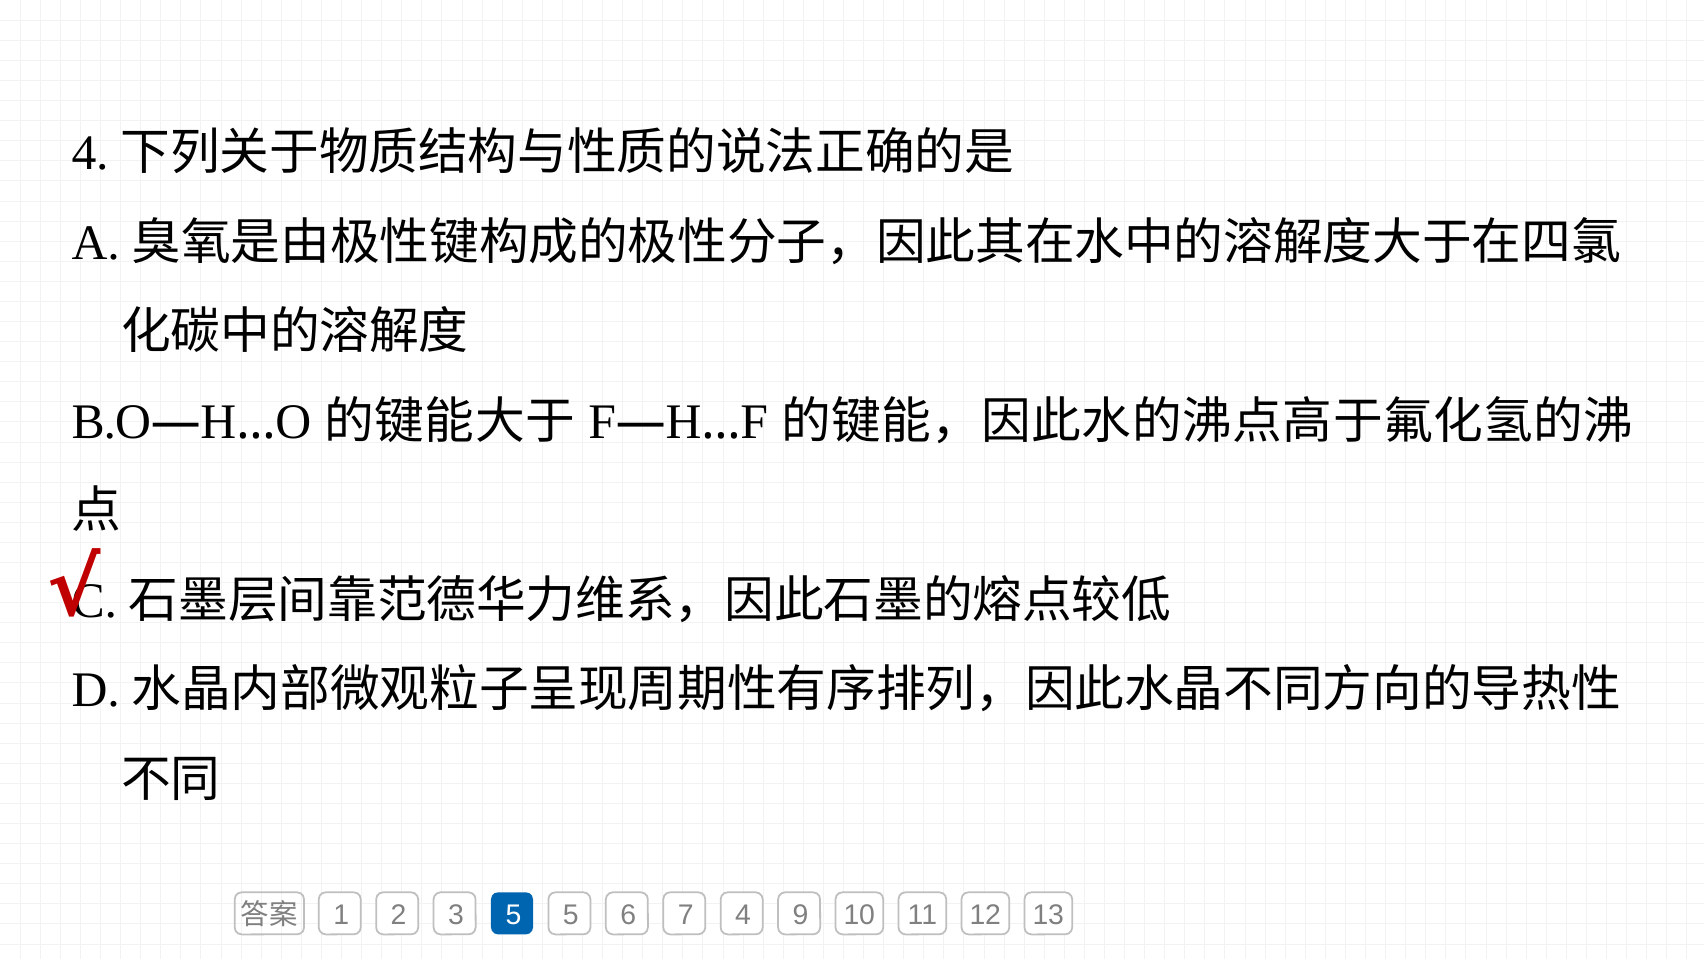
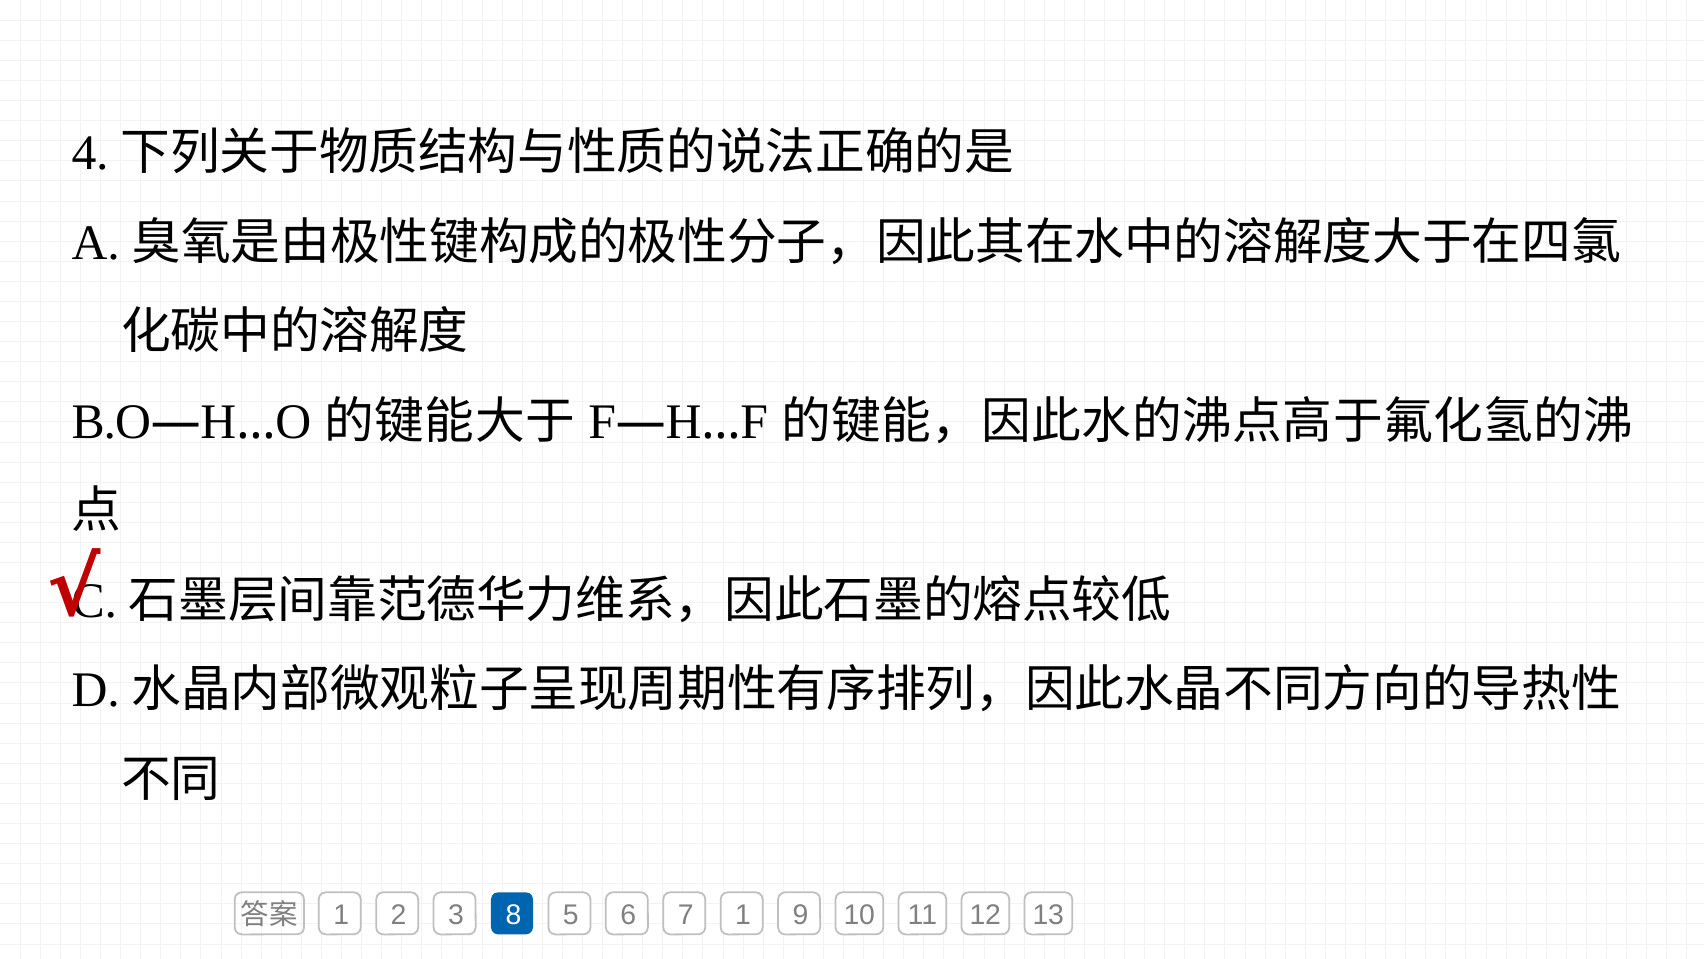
3 5: 5 -> 8
7 4: 4 -> 1
